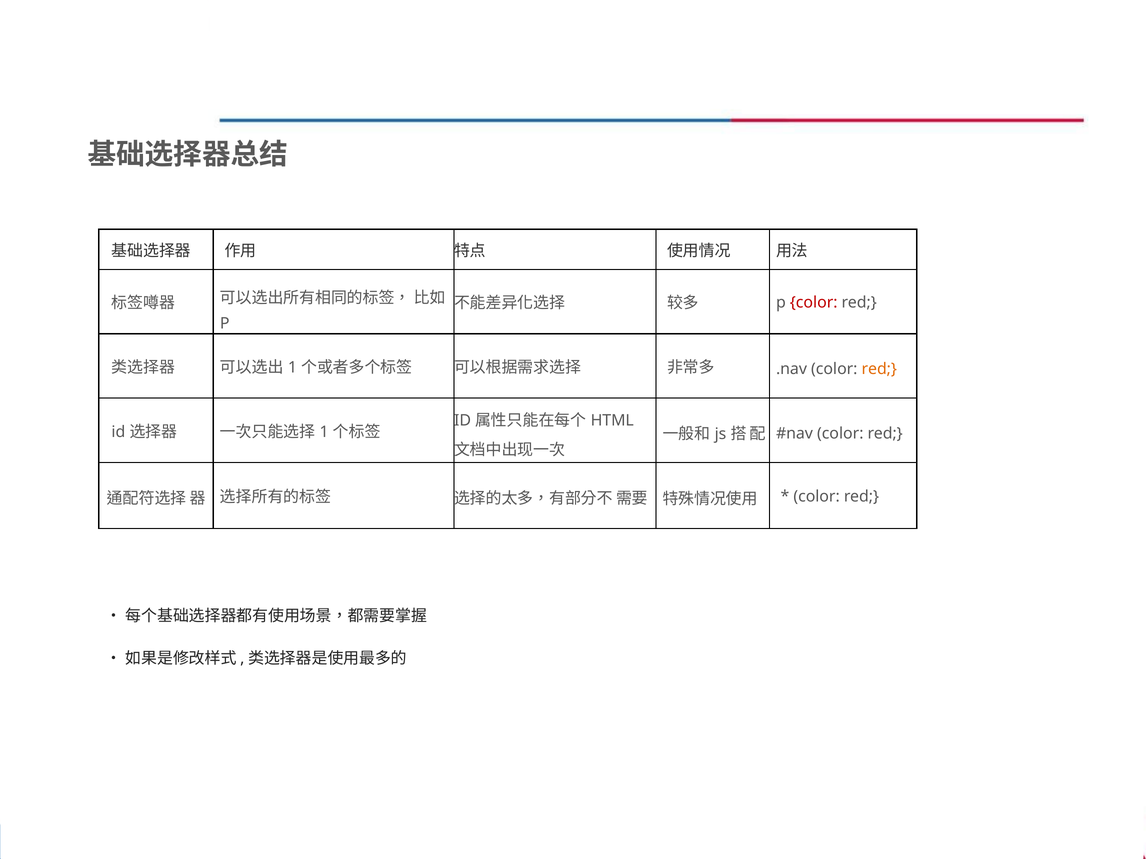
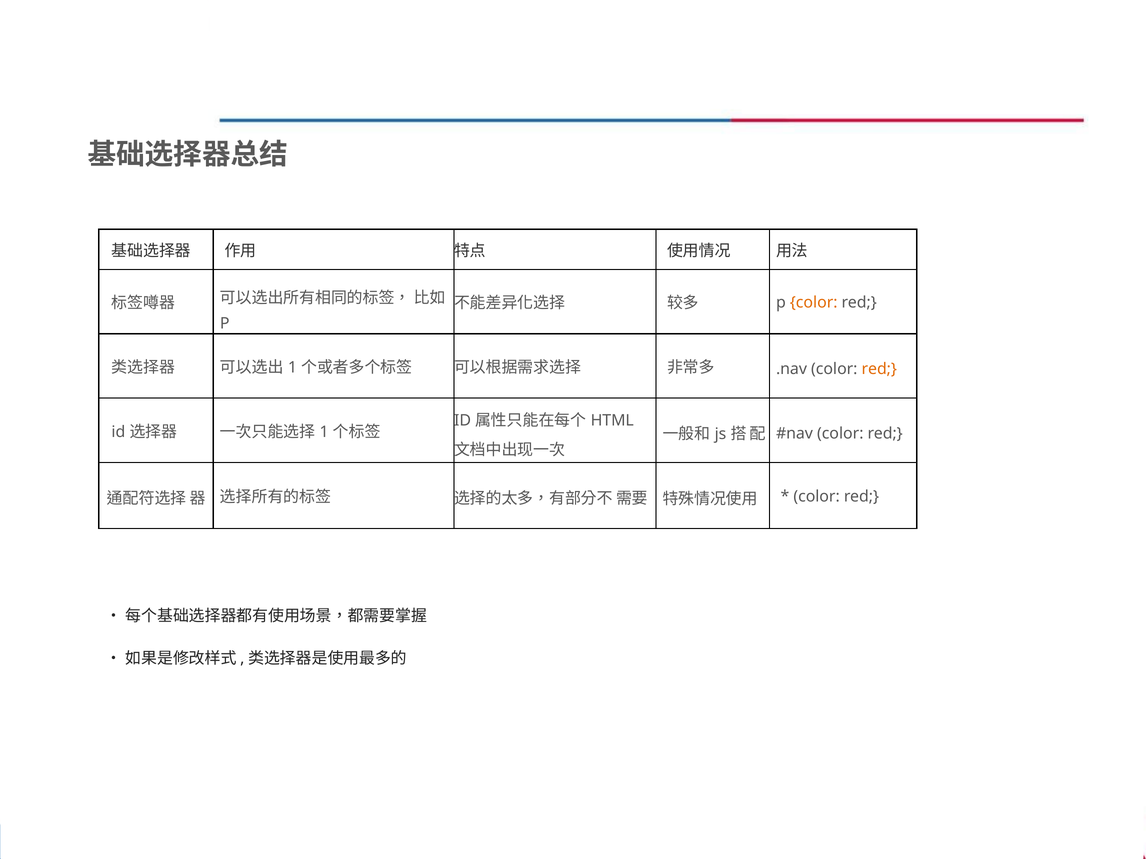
color at (814, 303) colour: red -> orange
